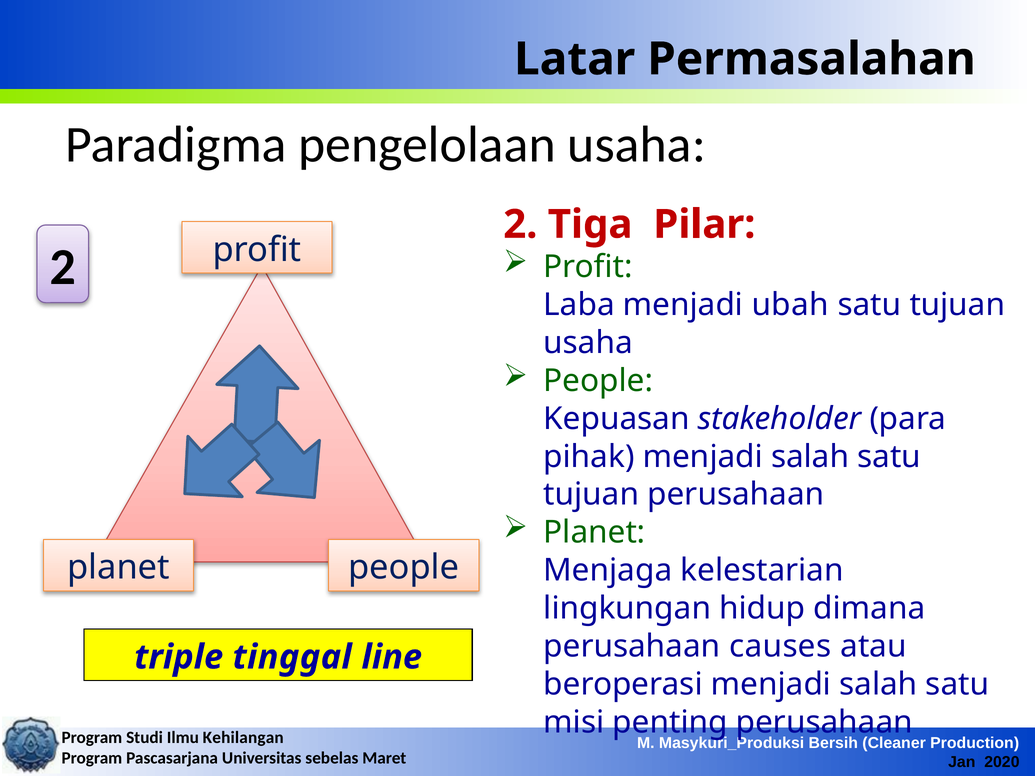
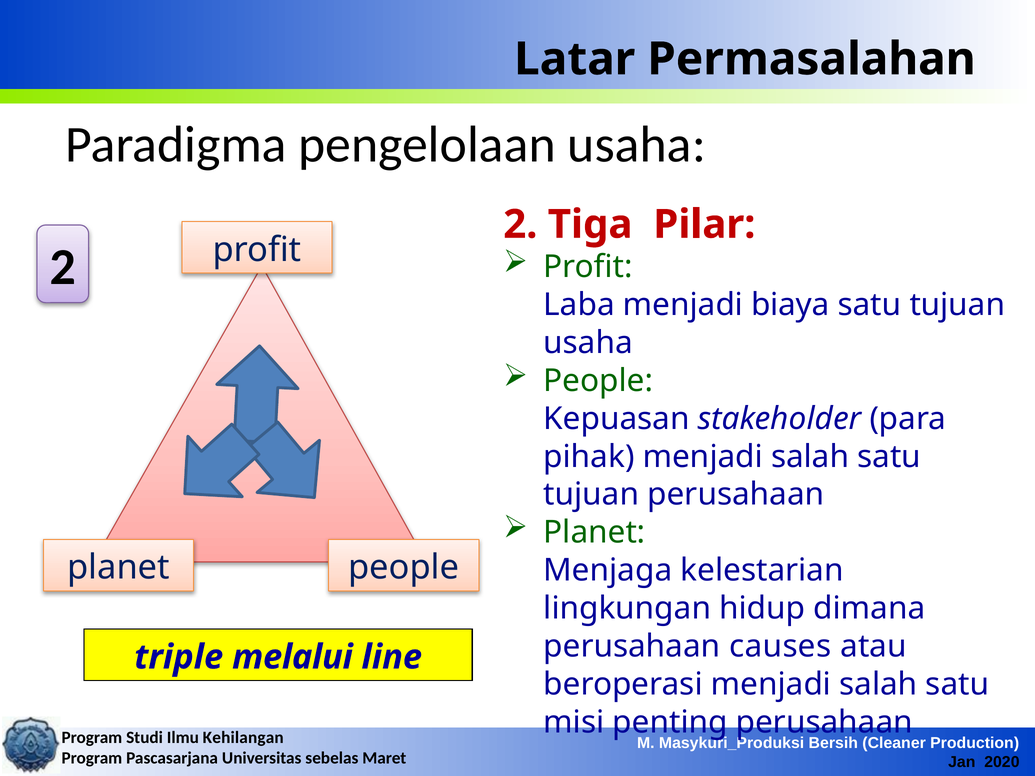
ubah: ubah -> biaya
tinggal: tinggal -> melalui
